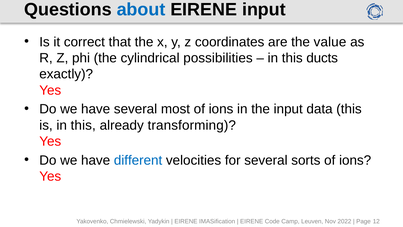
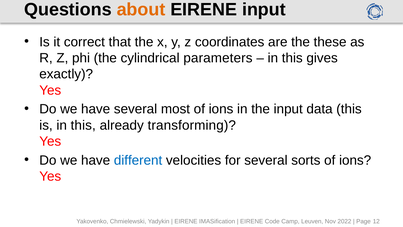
about colour: blue -> orange
value: value -> these
possibilities: possibilities -> parameters
ducts: ducts -> gives
